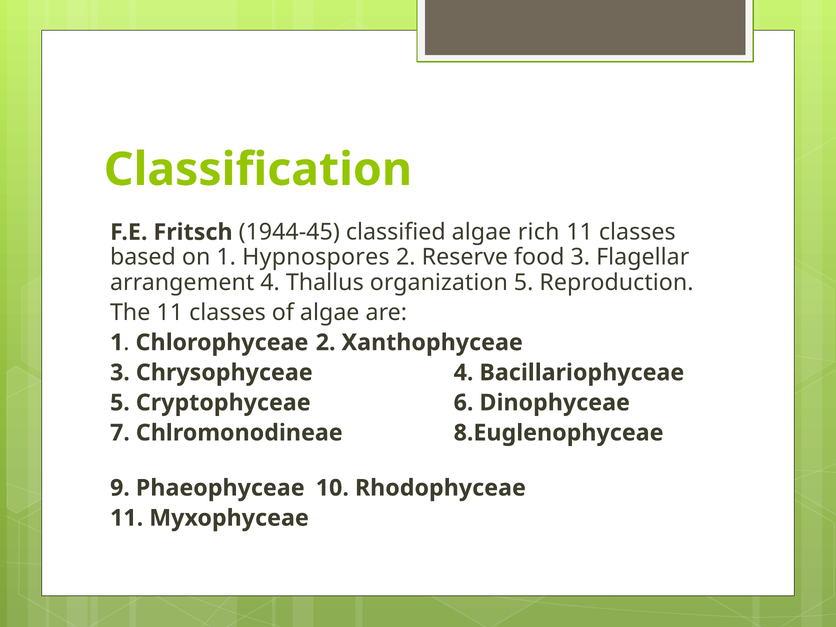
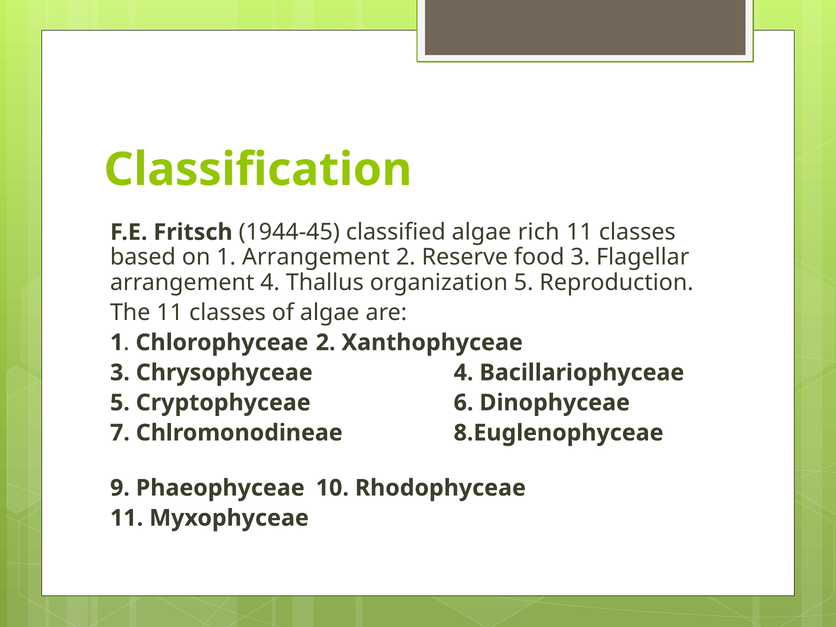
1 Hypnospores: Hypnospores -> Arrangement
